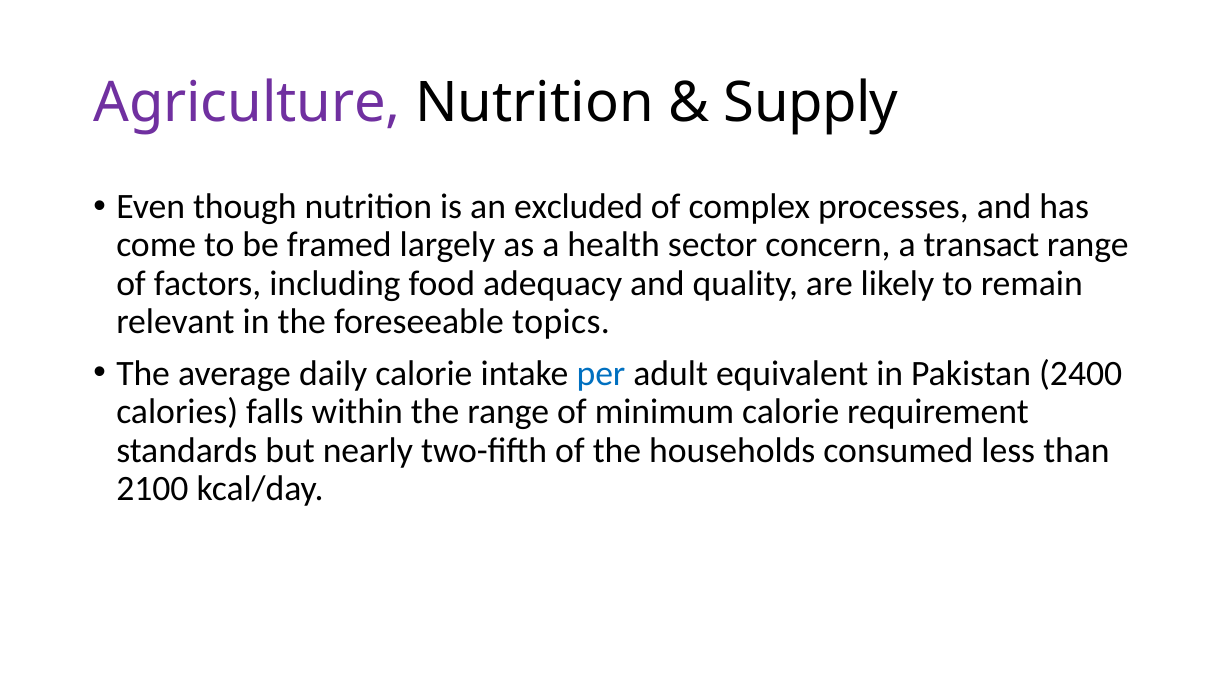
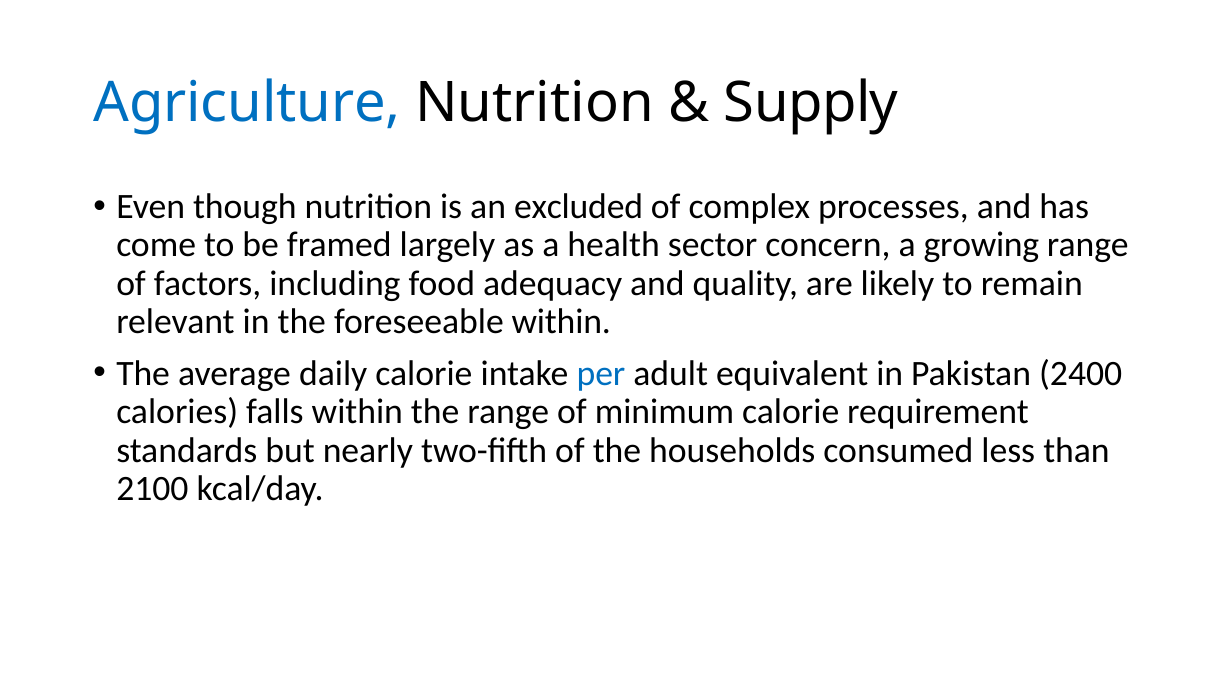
Agriculture colour: purple -> blue
transact: transact -> growing
foreseeable topics: topics -> within
